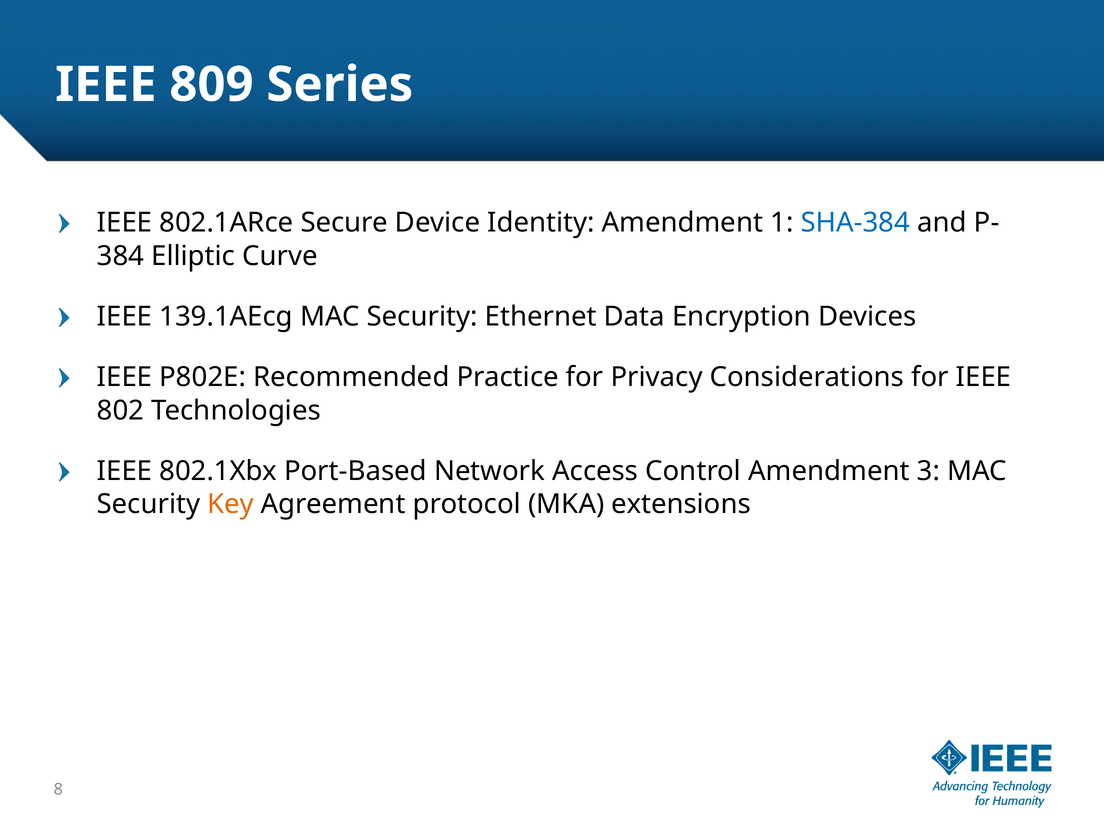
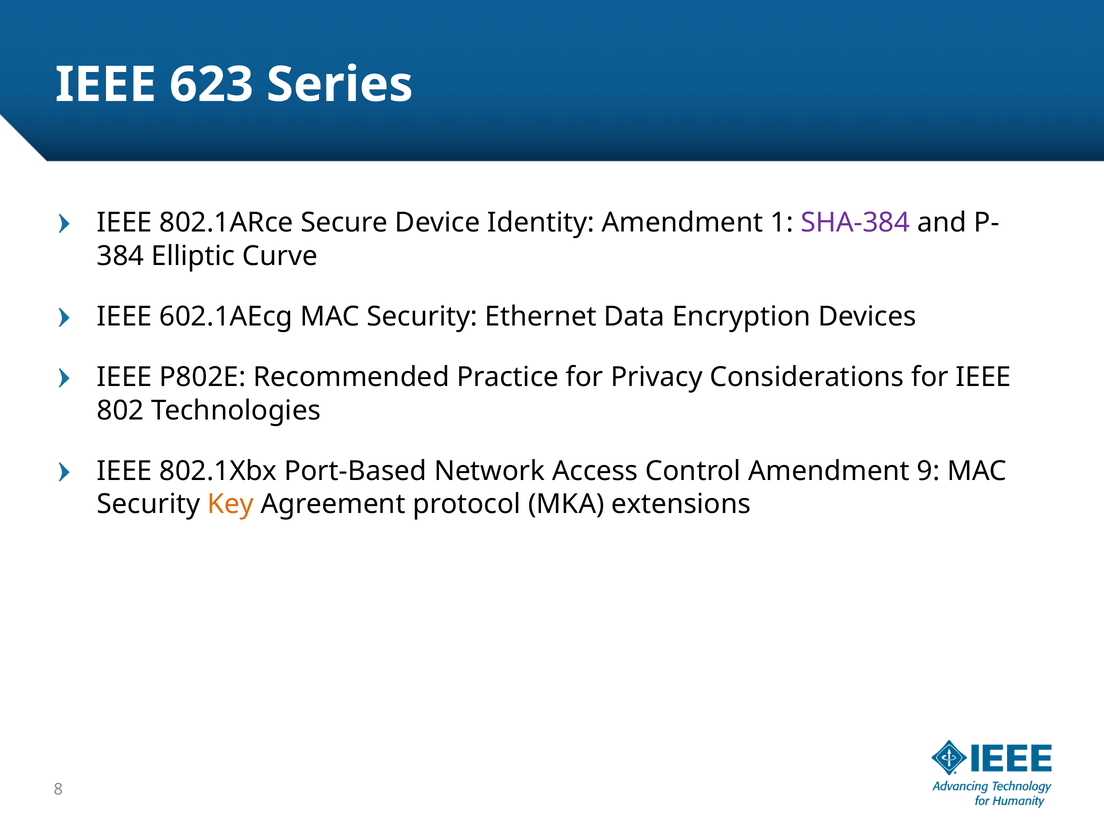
809: 809 -> 623
SHA-384 colour: blue -> purple
139.1AEcg: 139.1AEcg -> 602.1AEcg
3: 3 -> 9
